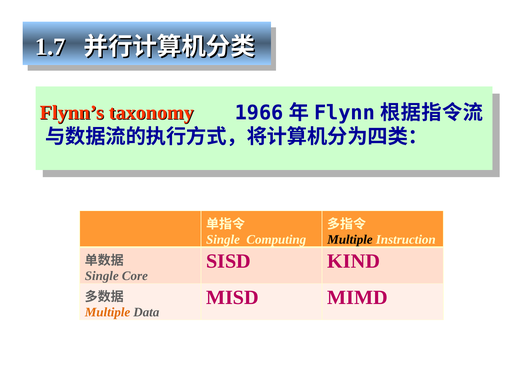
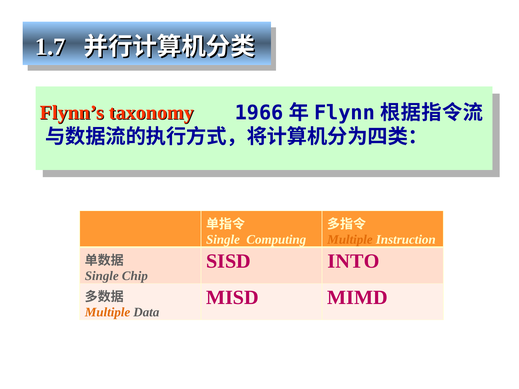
Multiple at (350, 240) colour: black -> orange
KIND: KIND -> INTO
Core: Core -> Chip
